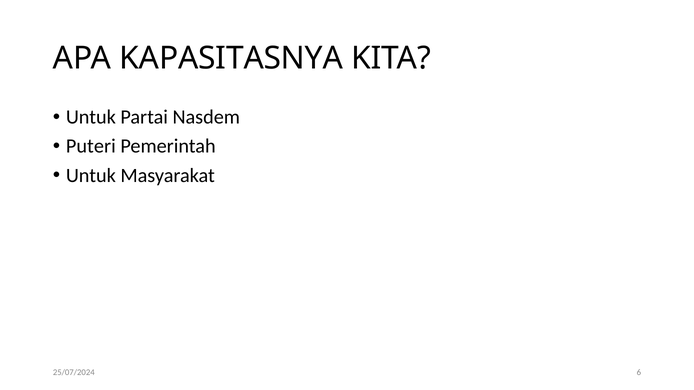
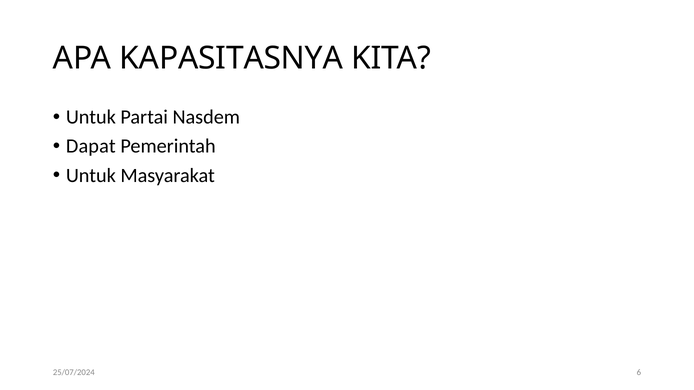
Puteri: Puteri -> Dapat
